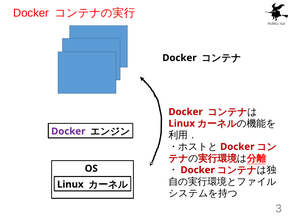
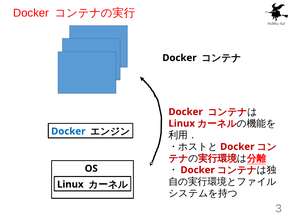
Docker at (68, 131) colour: purple -> blue
